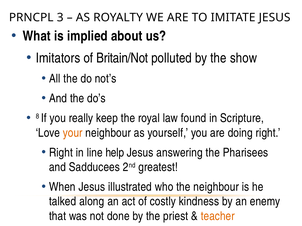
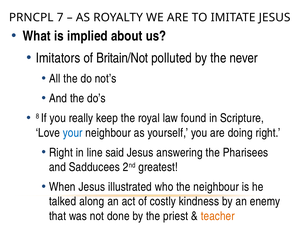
3: 3 -> 7
show: show -> never
your colour: orange -> blue
help: help -> said
